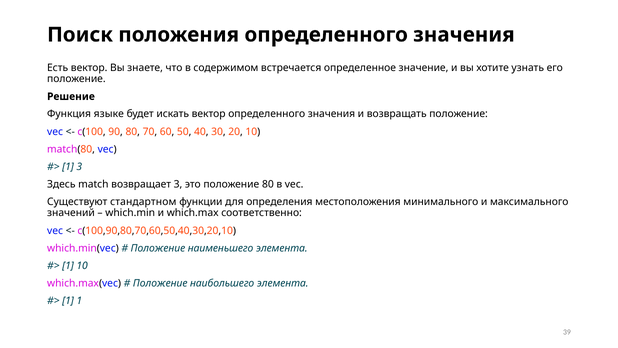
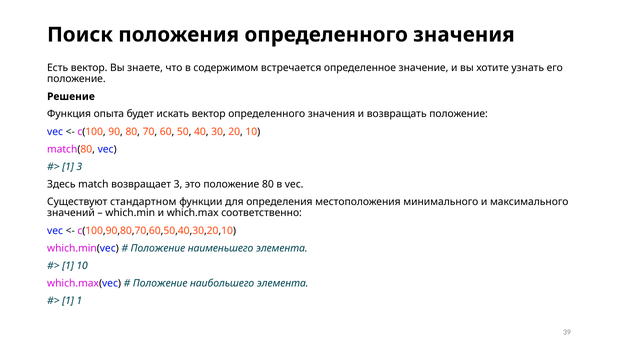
языке: языке -> опыта
